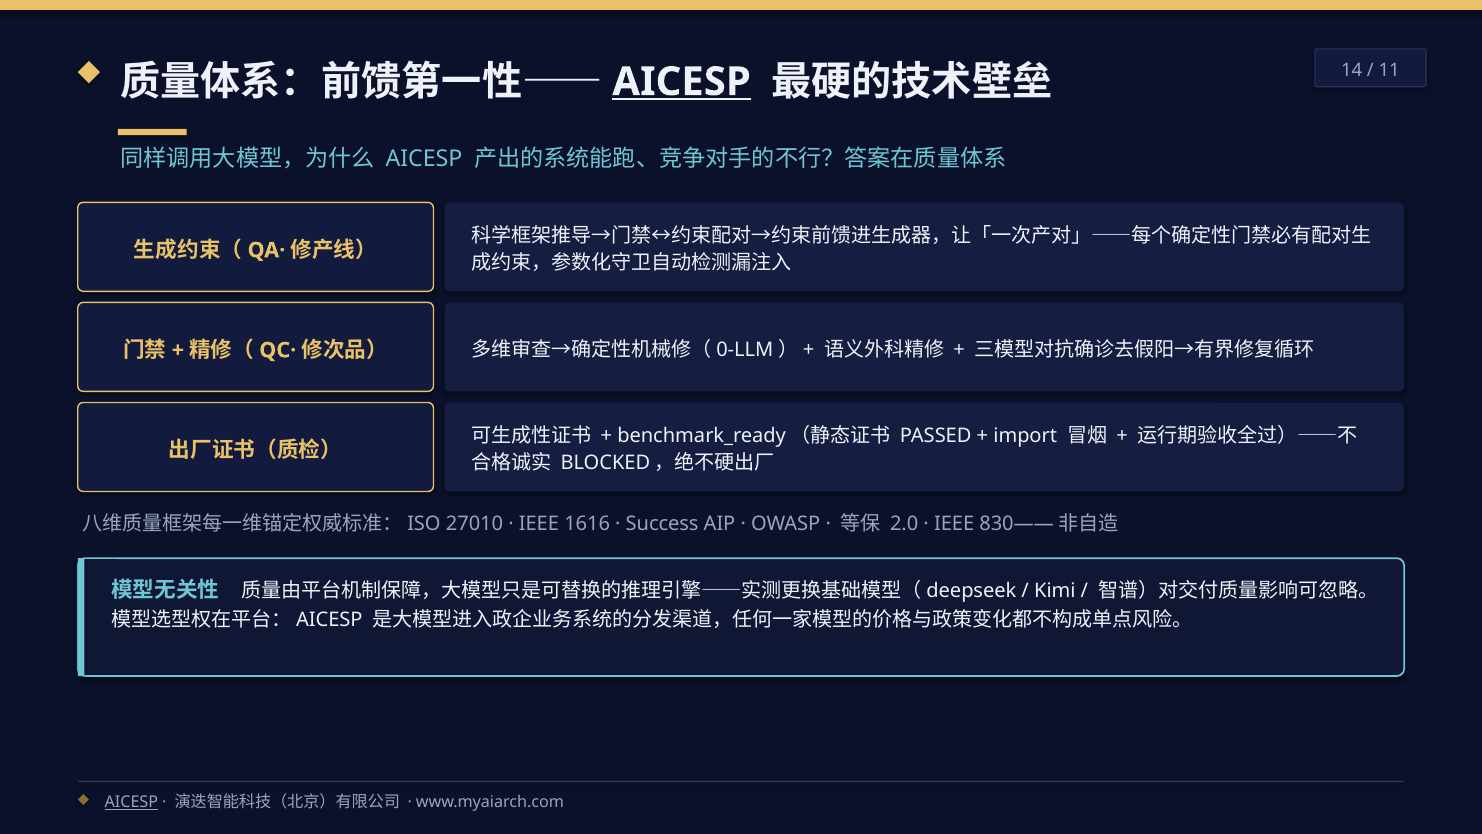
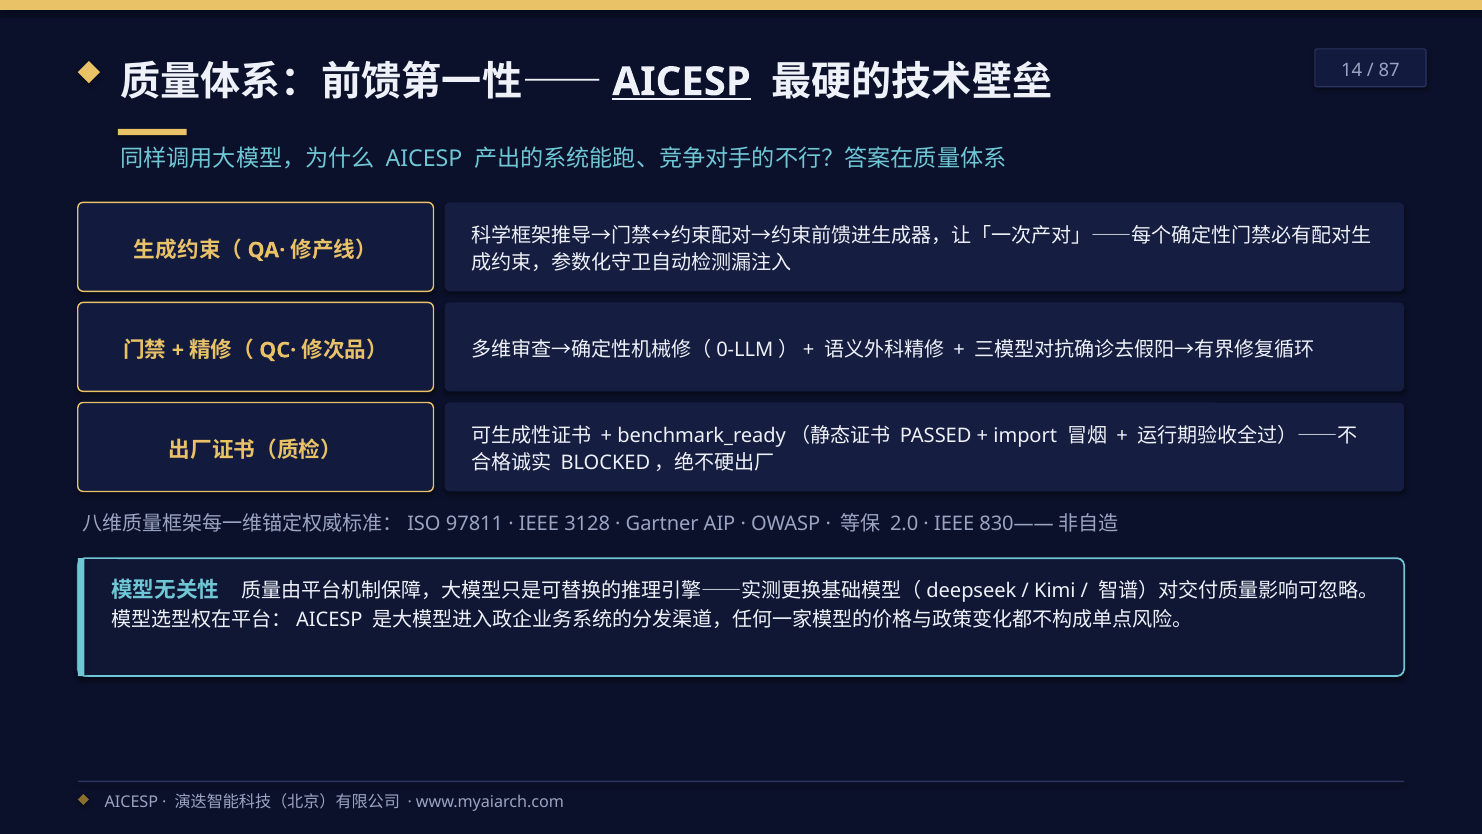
11: 11 -> 87
27010: 27010 -> 97811
1616: 1616 -> 3128
Success: Success -> Gartner
AICESP at (131, 802) underline: present -> none
